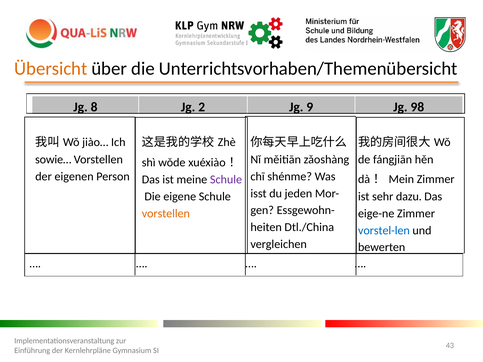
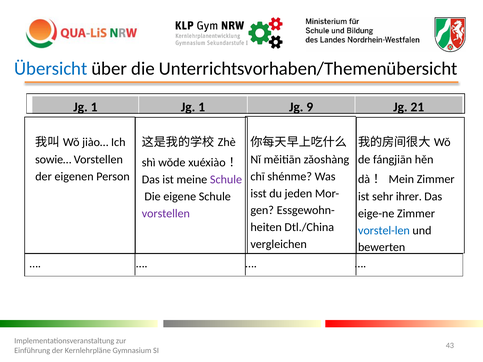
Übersicht colour: orange -> blue
8 at (94, 107): 8 -> 1
2 at (202, 107): 2 -> 1
98: 98 -> 21
dazu: dazu -> ihrer
vorstellen at (166, 214) colour: orange -> purple
